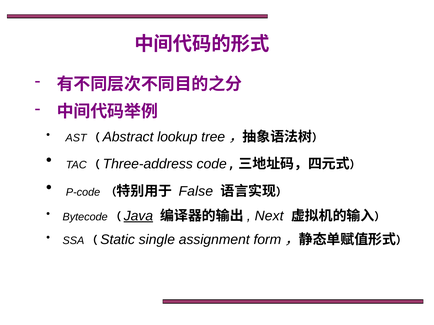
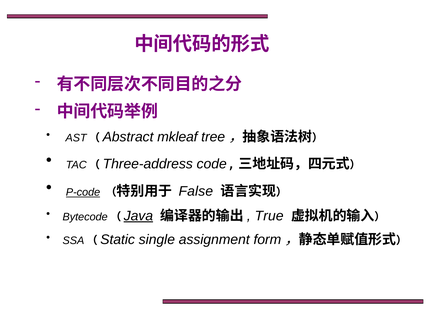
lookup: lookup -> mkleaf
P-code underline: none -> present
Next: Next -> True
